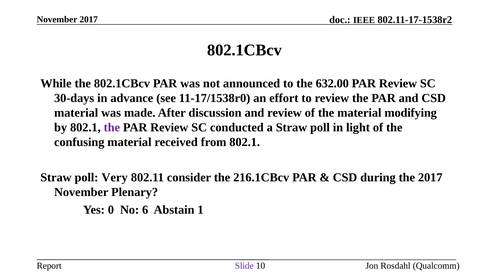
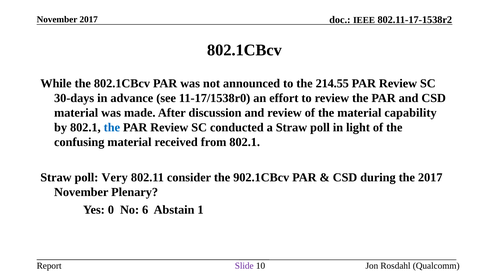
632.00: 632.00 -> 214.55
modifying: modifying -> capability
the at (112, 127) colour: purple -> blue
216.1CBcv: 216.1CBcv -> 902.1CBcv
